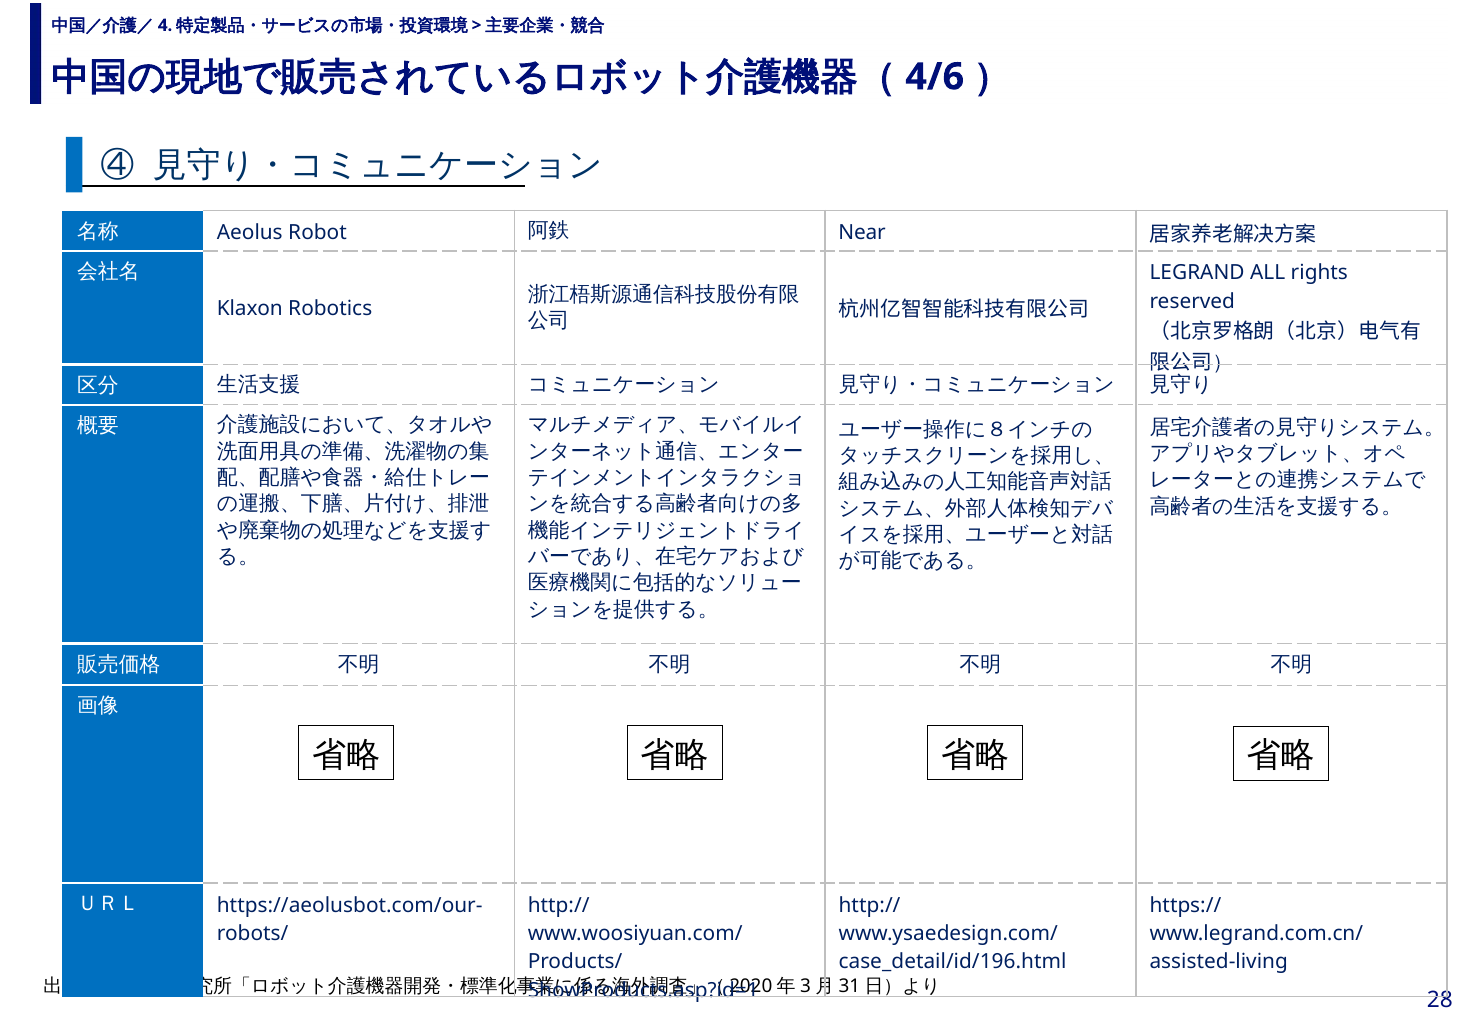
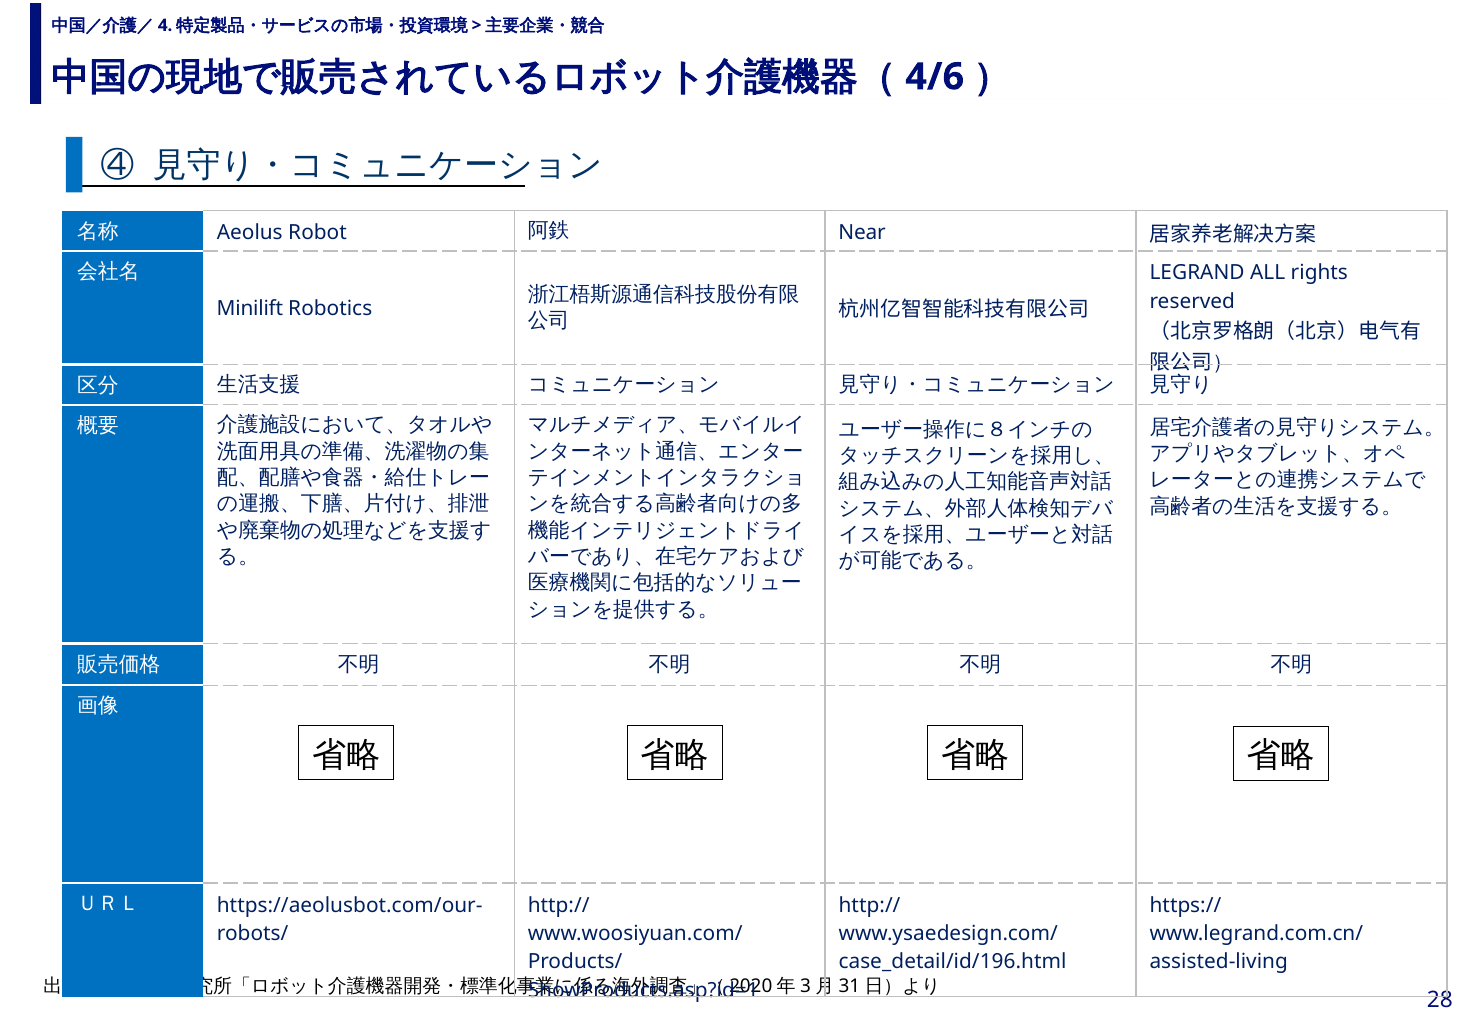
Klaxon: Klaxon -> Minilift
